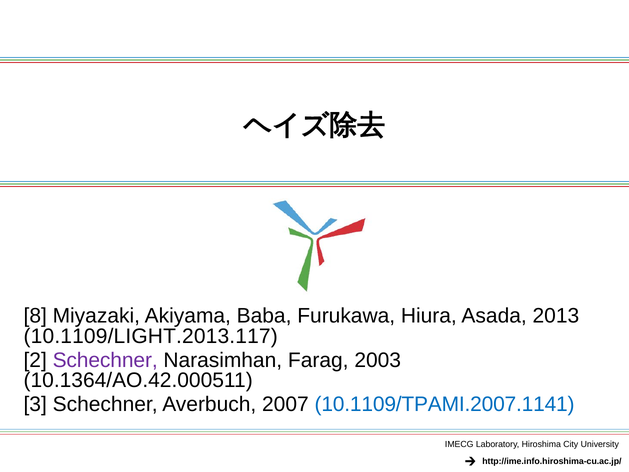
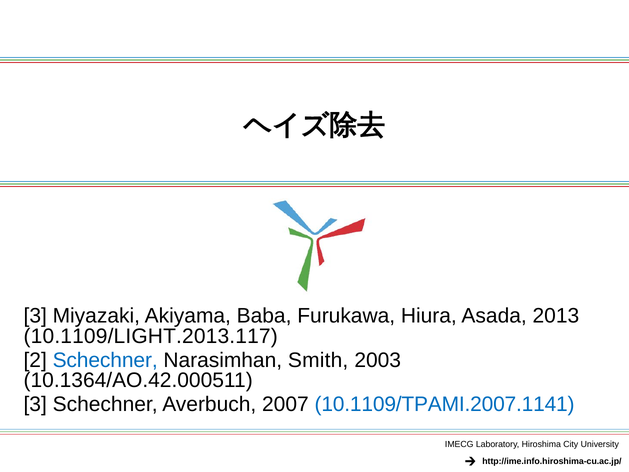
8 at (35, 316): 8 -> 3
Schechner at (105, 360) colour: purple -> blue
Farag: Farag -> Smith
